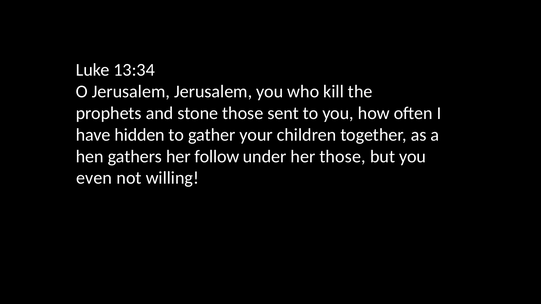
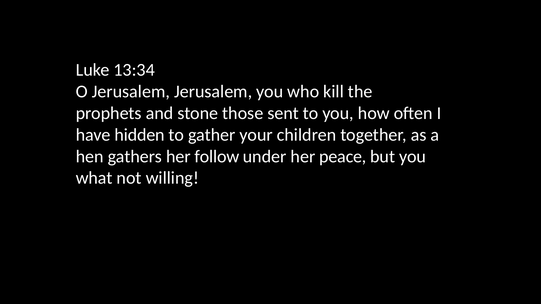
her those: those -> peace
even: even -> what
